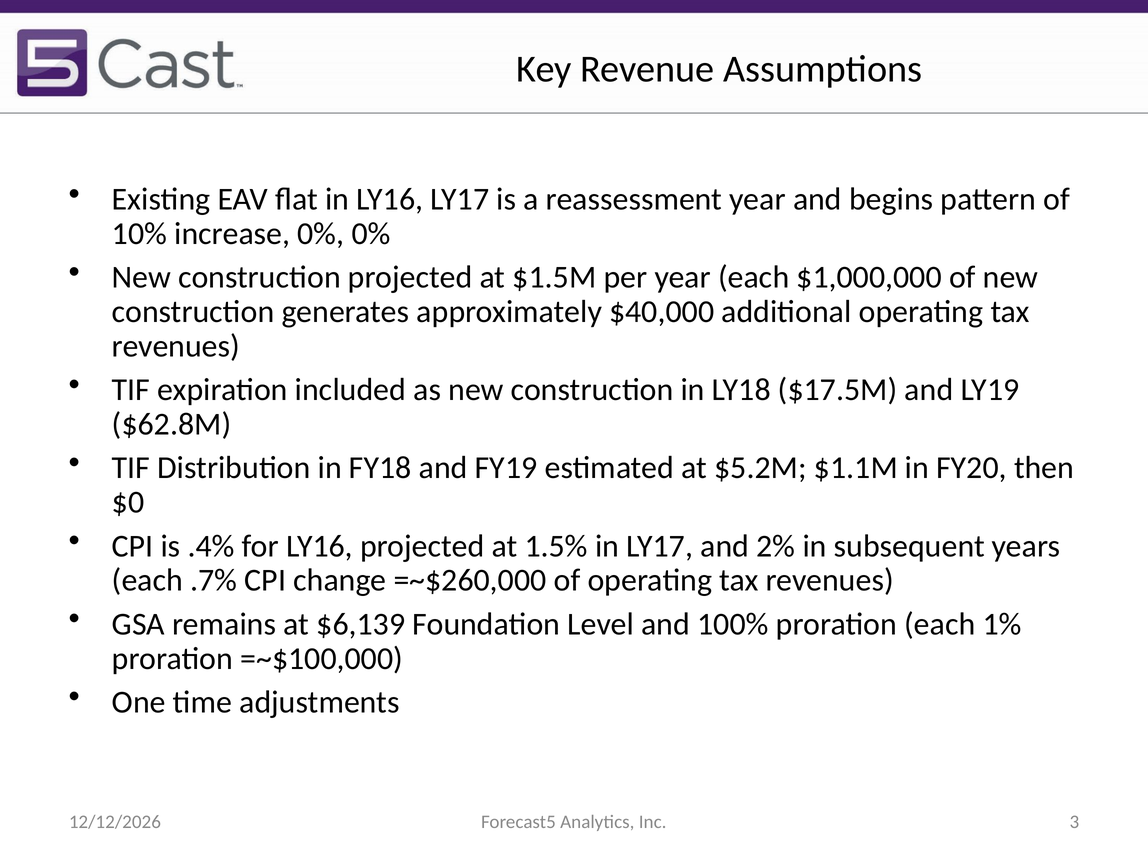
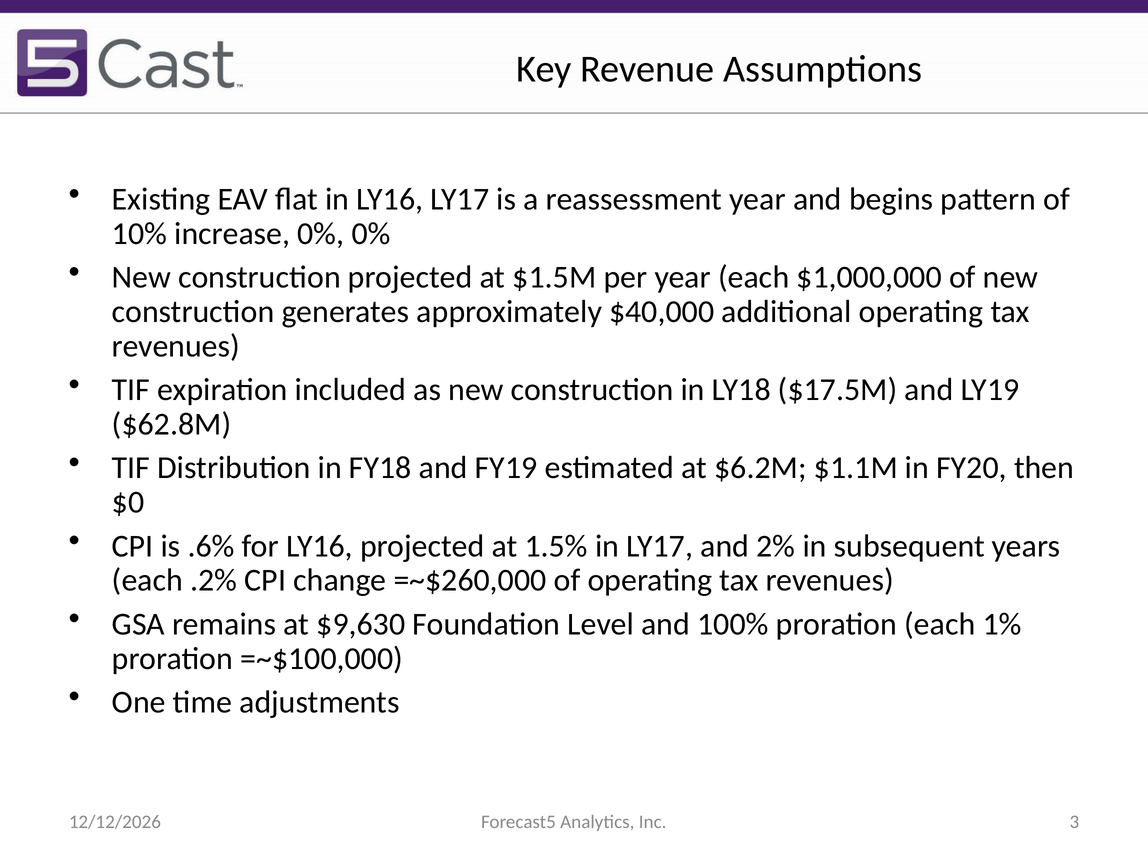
$5.2M: $5.2M -> $6.2M
.4%: .4% -> .6%
.7%: .7% -> .2%
$6,139: $6,139 -> $9,630
